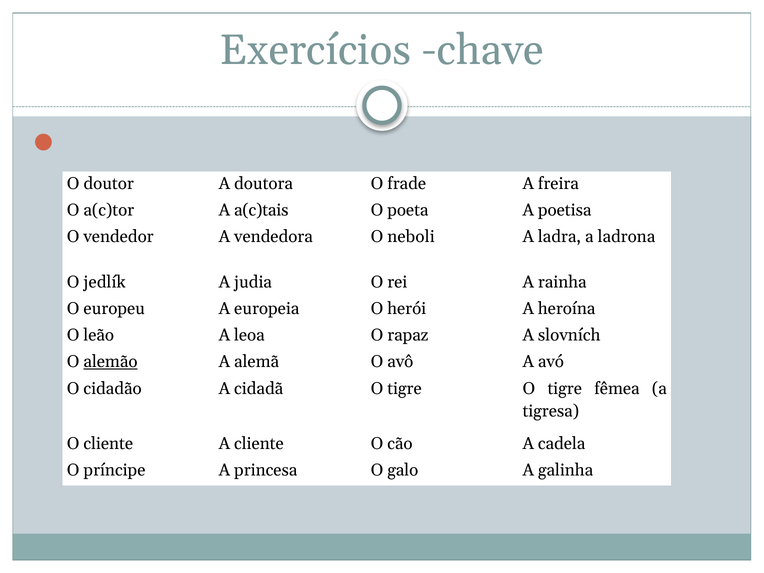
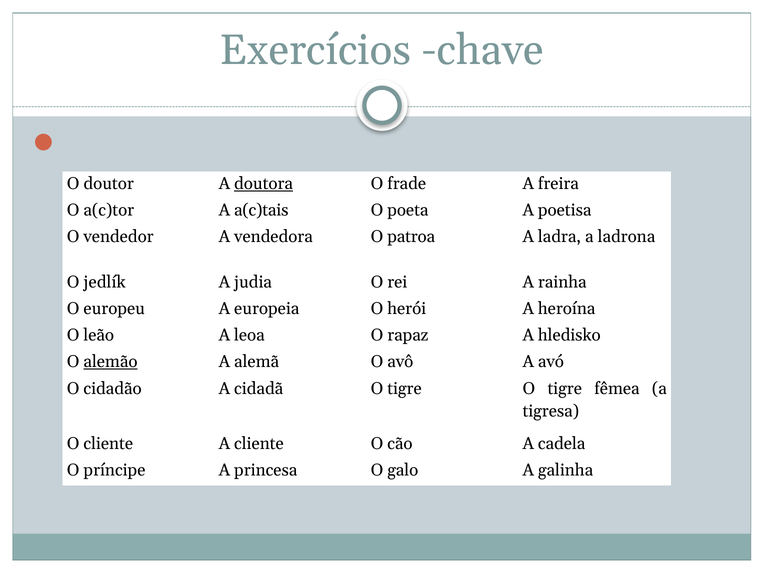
doutora underline: none -> present
neboli: neboli -> patroa
slovních: slovních -> hledisko
